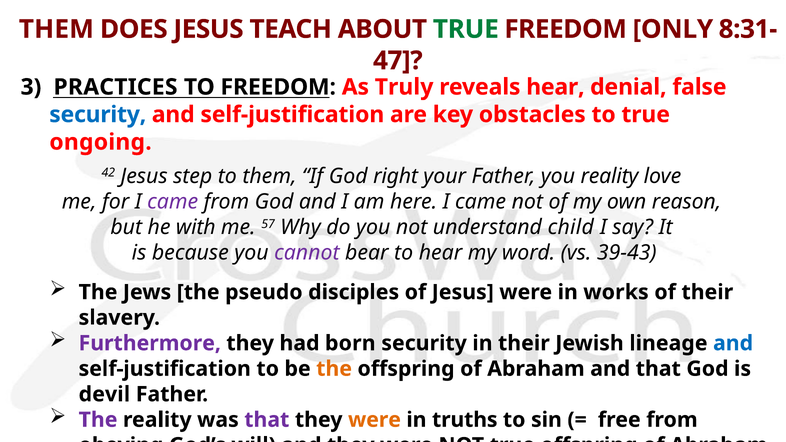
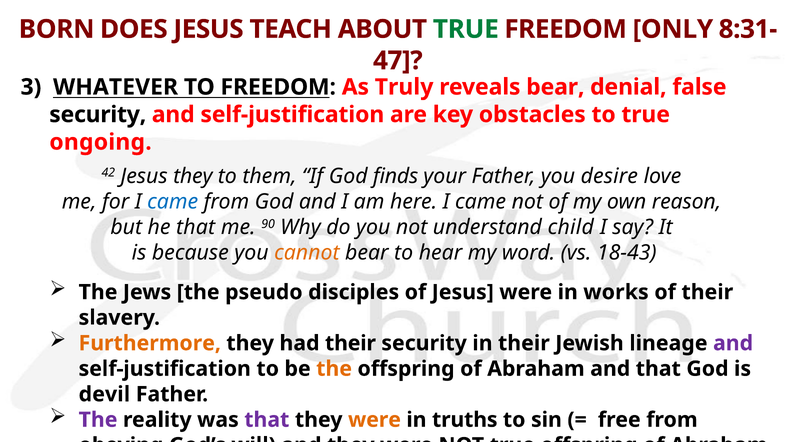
THEM at (56, 29): THEM -> BORN
PRACTICES: PRACTICES -> WHATEVER
reveals hear: hear -> bear
security at (98, 115) colour: blue -> black
Jesus step: step -> they
right: right -> finds
you reality: reality -> desire
came at (173, 202) colour: purple -> blue
he with: with -> that
57: 57 -> 90
cannot colour: purple -> orange
39-43: 39-43 -> 18-43
Furthermore colour: purple -> orange
had born: born -> their
and at (733, 343) colour: blue -> purple
